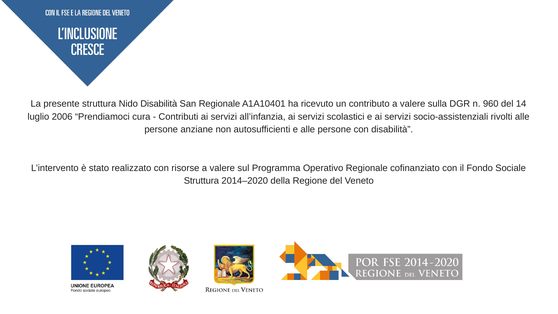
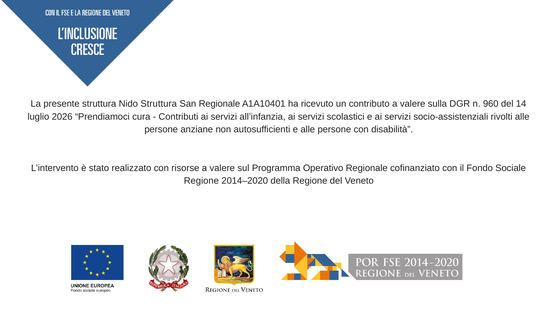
Nido Disabilità: Disabilità -> Struttura
2006: 2006 -> 2026
Struttura at (201, 181): Struttura -> Regione
